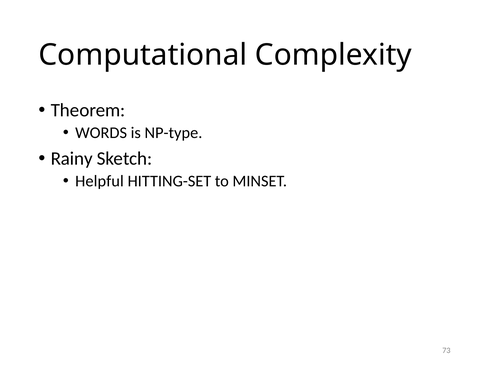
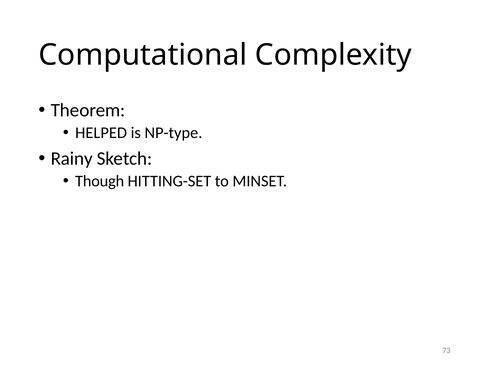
WORDS: WORDS -> HELPED
Helpful: Helpful -> Though
